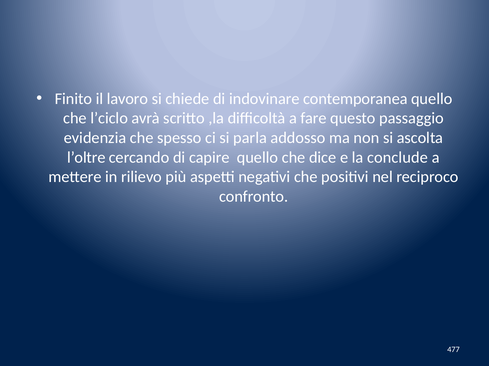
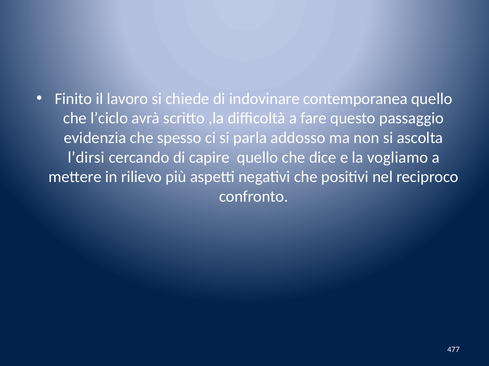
l’oltre: l’oltre -> l’dirsi
conclude: conclude -> vogliamo
